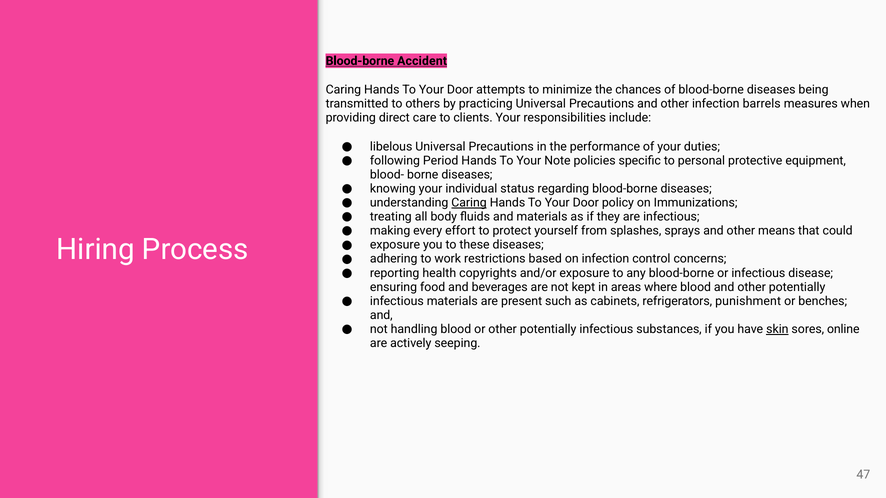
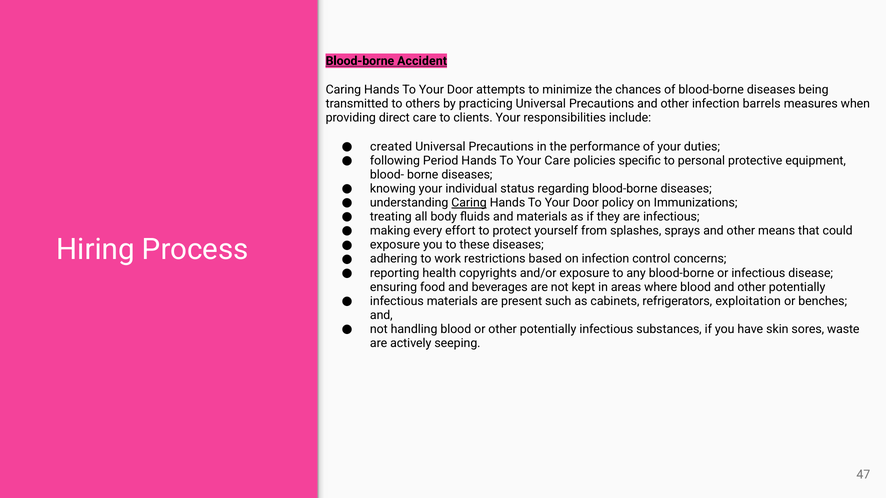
libelous: libelous -> created
Your Note: Note -> Care
punishment: punishment -> exploitation
skin underline: present -> none
online: online -> waste
